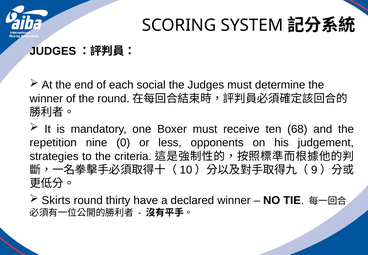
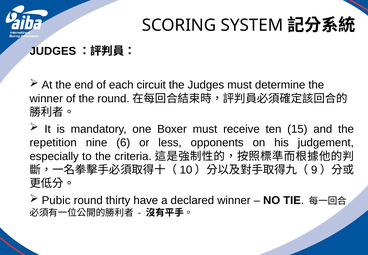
social: social -> circuit
68: 68 -> 15
0: 0 -> 6
strategies: strategies -> especially
Skirts: Skirts -> Pubic
